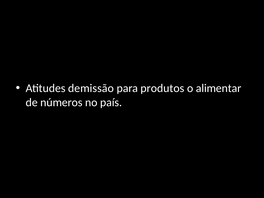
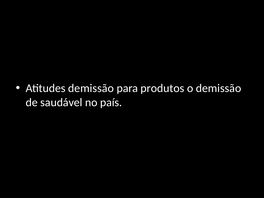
o alimentar: alimentar -> demissão
números: números -> saudável
